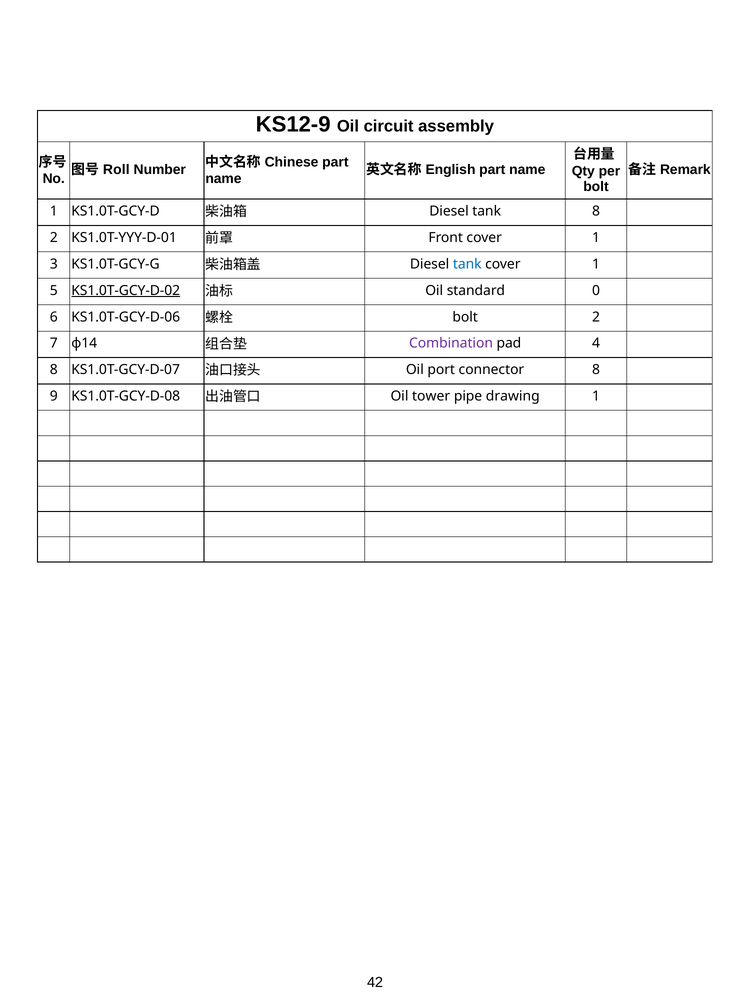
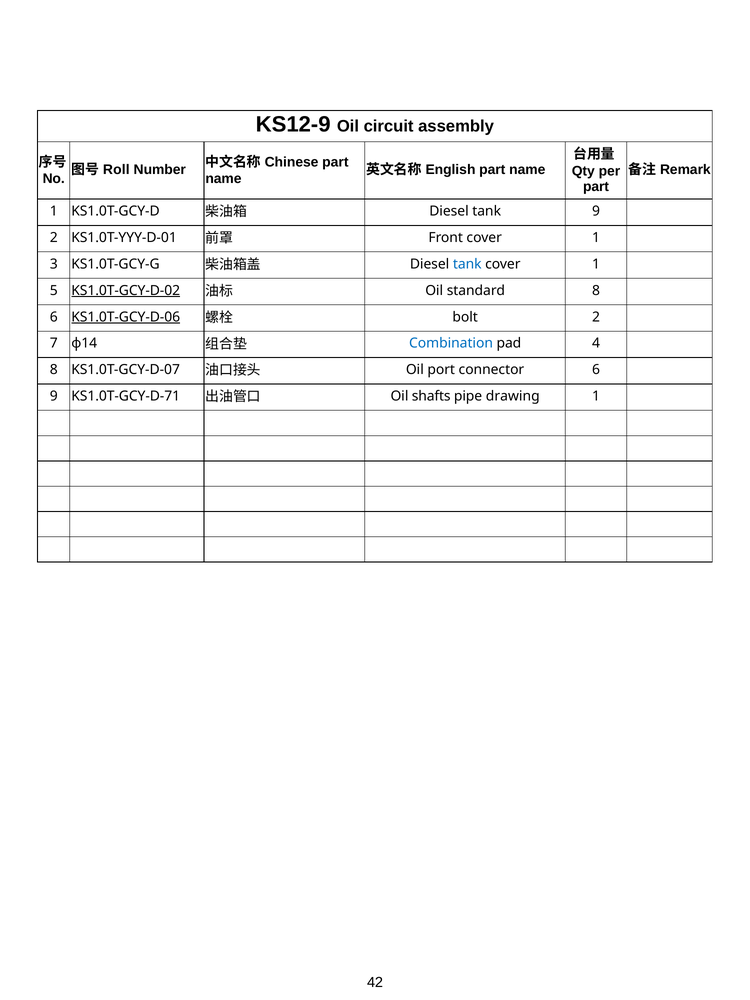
bolt at (596, 186): bolt -> part
tank 8: 8 -> 9
standard 0: 0 -> 8
KS1.0T-GCY-D-06 underline: none -> present
Combination colour: purple -> blue
connector 8: 8 -> 6
KS1.0T-GCY-D-08: KS1.0T-GCY-D-08 -> KS1.0T-GCY-D-71
tower: tower -> shafts
